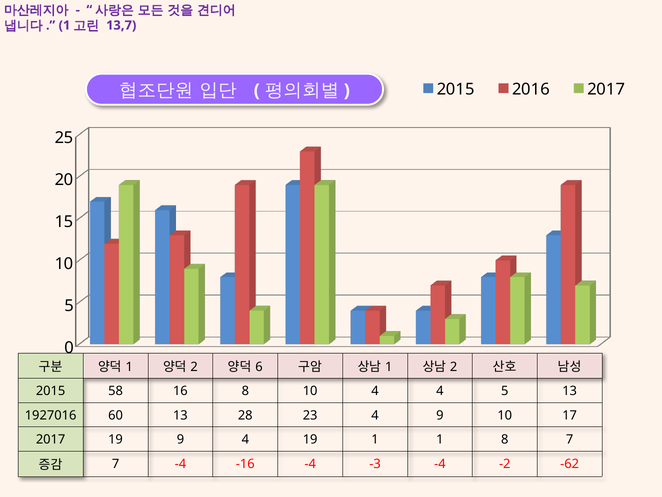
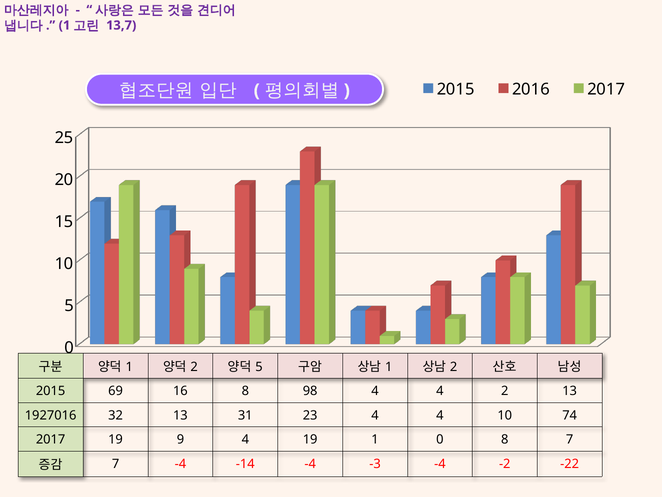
6 at (259, 367): 6 -> 5
58: 58 -> 69
8 10: 10 -> 98
4 5: 5 -> 2
60: 60 -> 32
28: 28 -> 31
23 4 9: 9 -> 4
17: 17 -> 74
1 1: 1 -> 0
-16: -16 -> -14
-62: -62 -> -22
